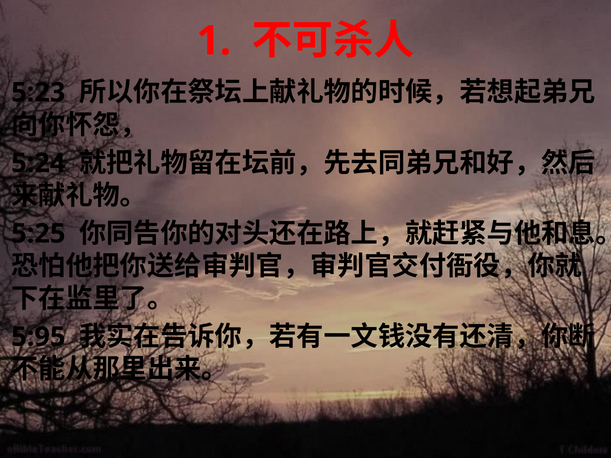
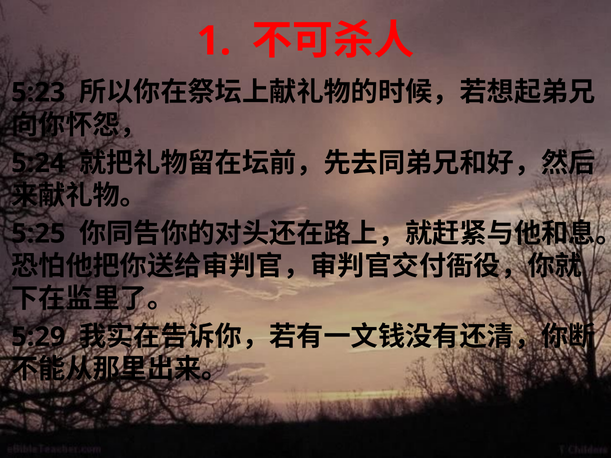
5:95: 5:95 -> 5:29
